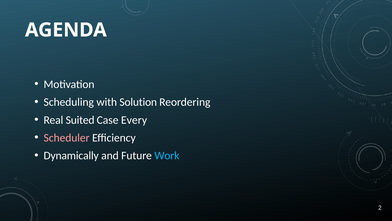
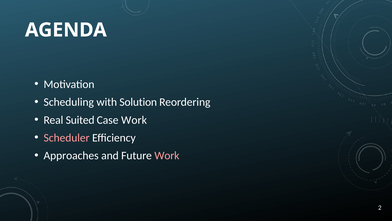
Case Every: Every -> Work
Dynamically: Dynamically -> Approaches
Work at (167, 155) colour: light blue -> pink
